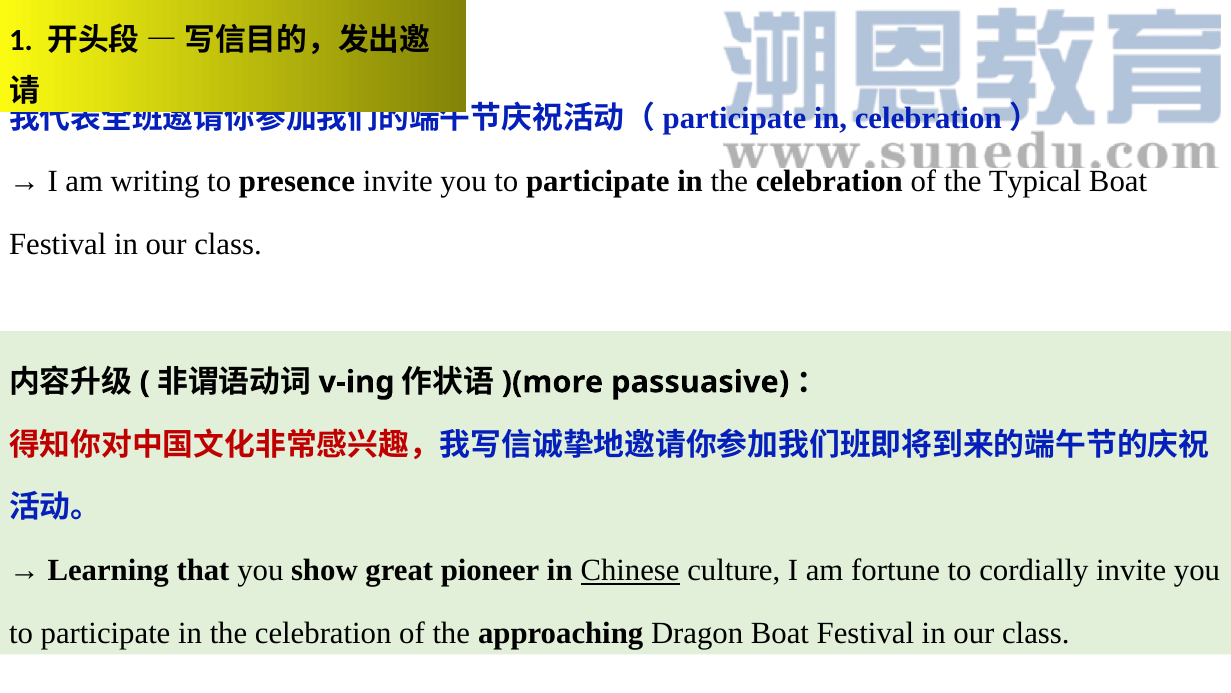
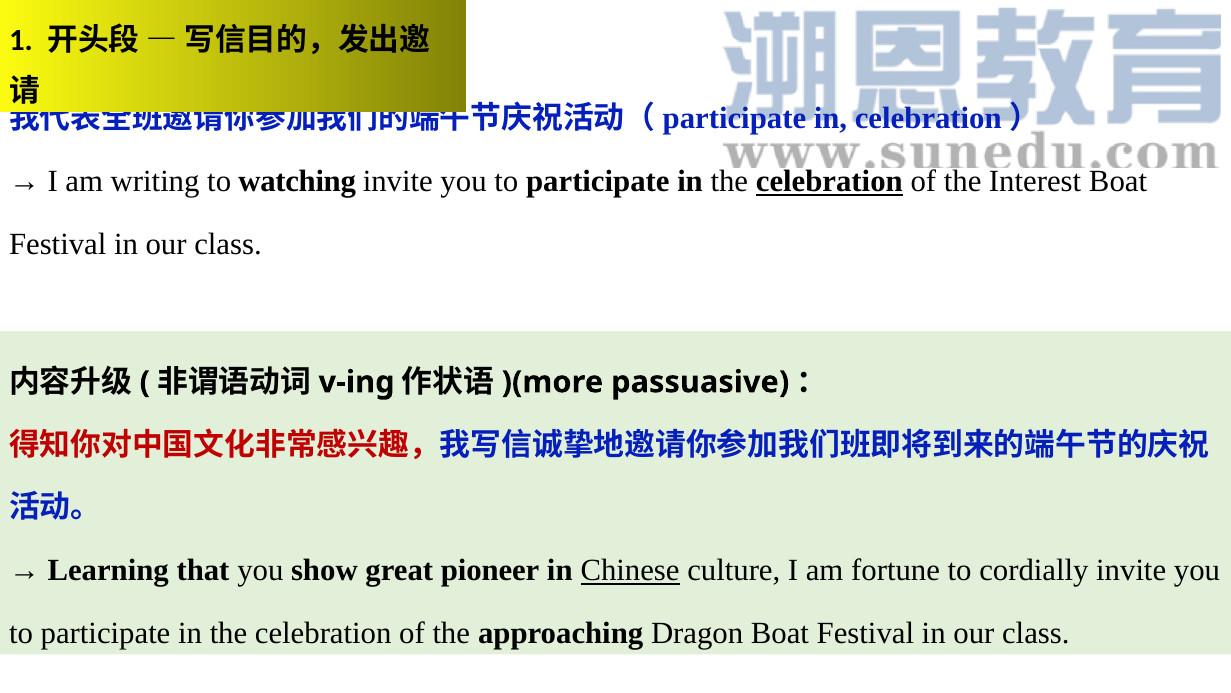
presence: presence -> watching
celebration at (829, 181) underline: none -> present
Typical: Typical -> Interest
